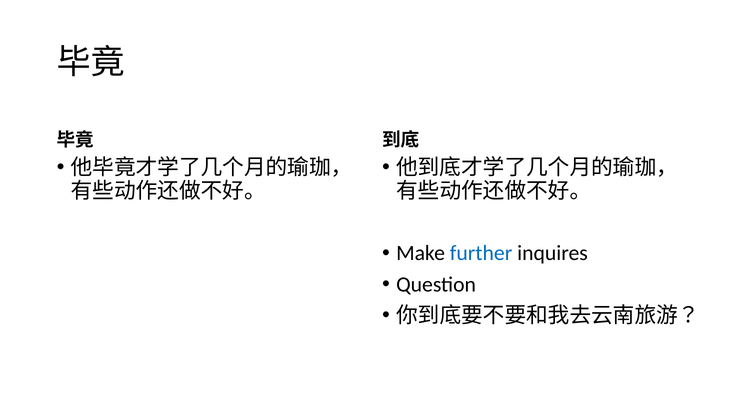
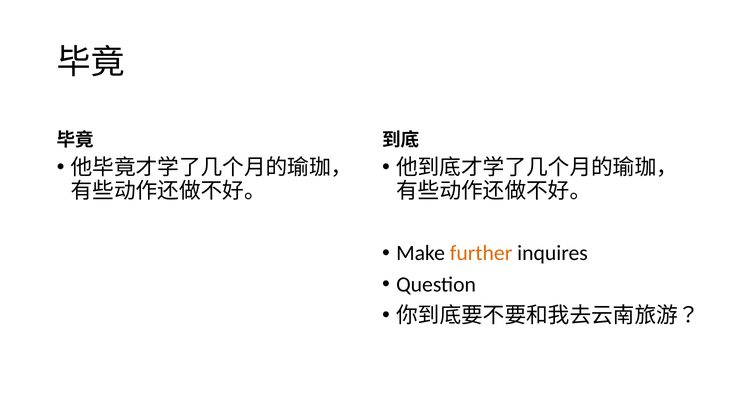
further colour: blue -> orange
